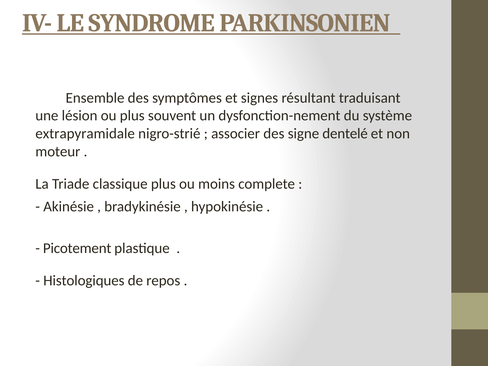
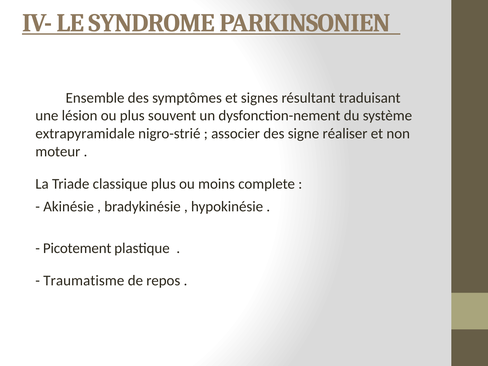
dentelé: dentelé -> réaliser
Histologiques: Histologiques -> Traumatisme
